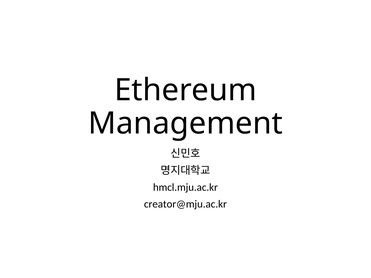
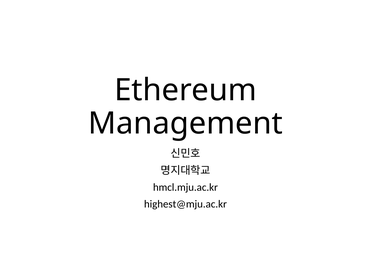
creator@mju.ac.kr: creator@mju.ac.kr -> highest@mju.ac.kr
